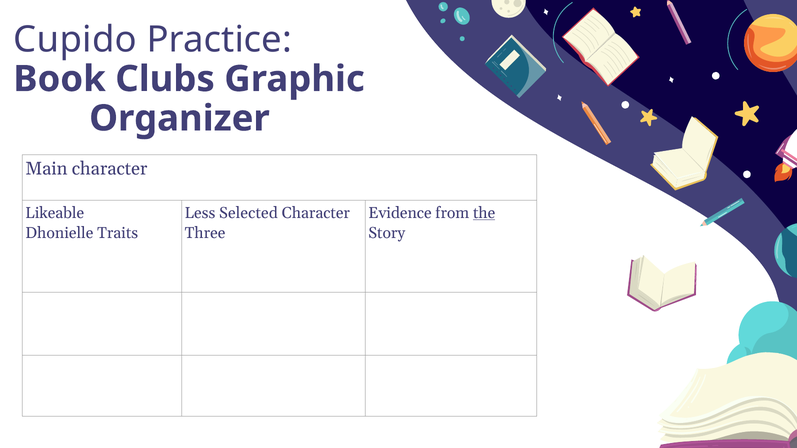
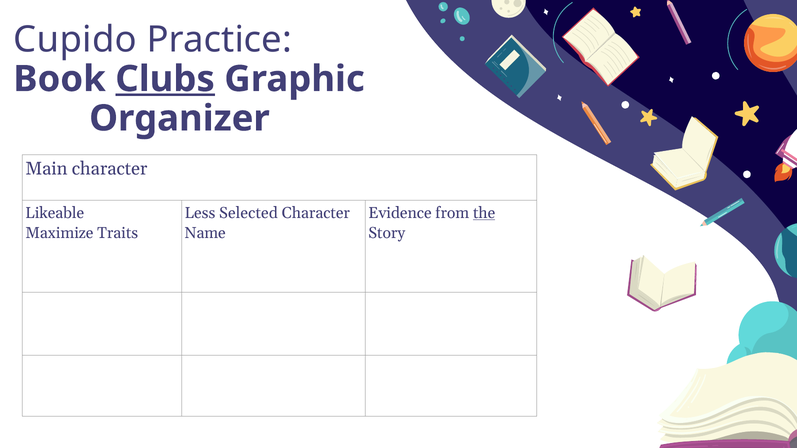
Clubs underline: none -> present
Dhonielle: Dhonielle -> Maximize
Three: Three -> Name
